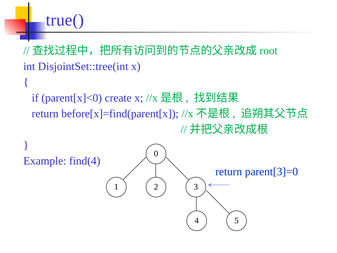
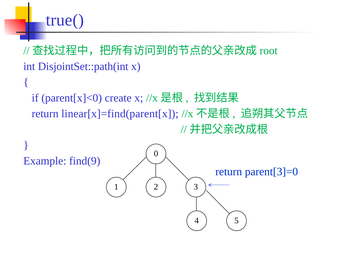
DisjointSet::tree(int: DisjointSet::tree(int -> DisjointSet::path(int
before[x]=find(parent[x: before[x]=find(parent[x -> linear[x]=find(parent[x
find(4: find(4 -> find(9
